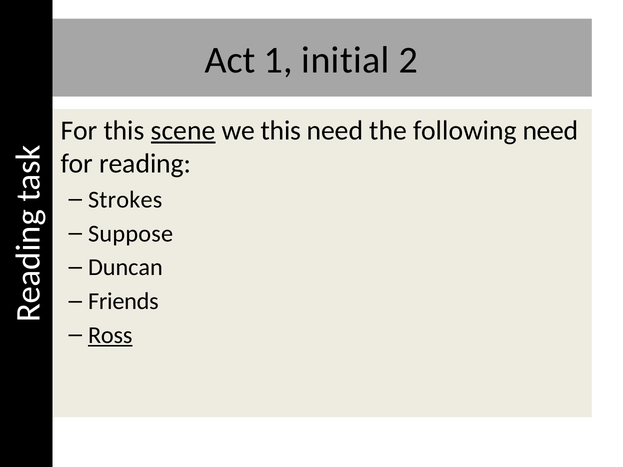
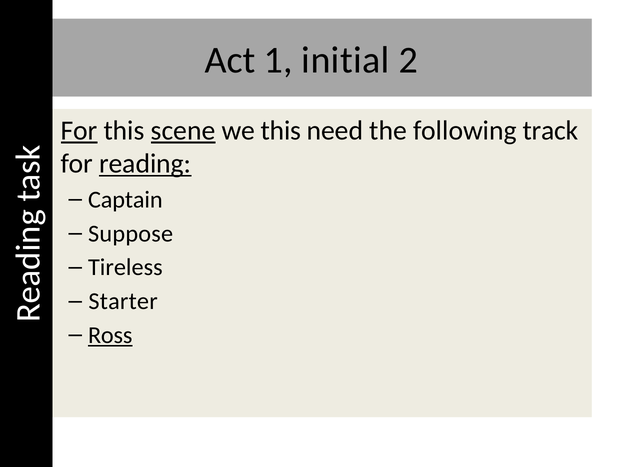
For at (79, 131) underline: none -> present
following need: need -> track
reading underline: none -> present
Strokes: Strokes -> Captain
Duncan: Duncan -> Tireless
Friends: Friends -> Starter
